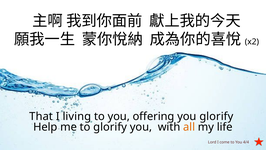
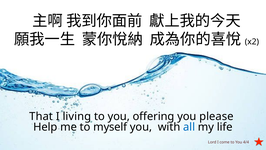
you glorify: glorify -> please
to glorify: glorify -> myself
all colour: orange -> blue
